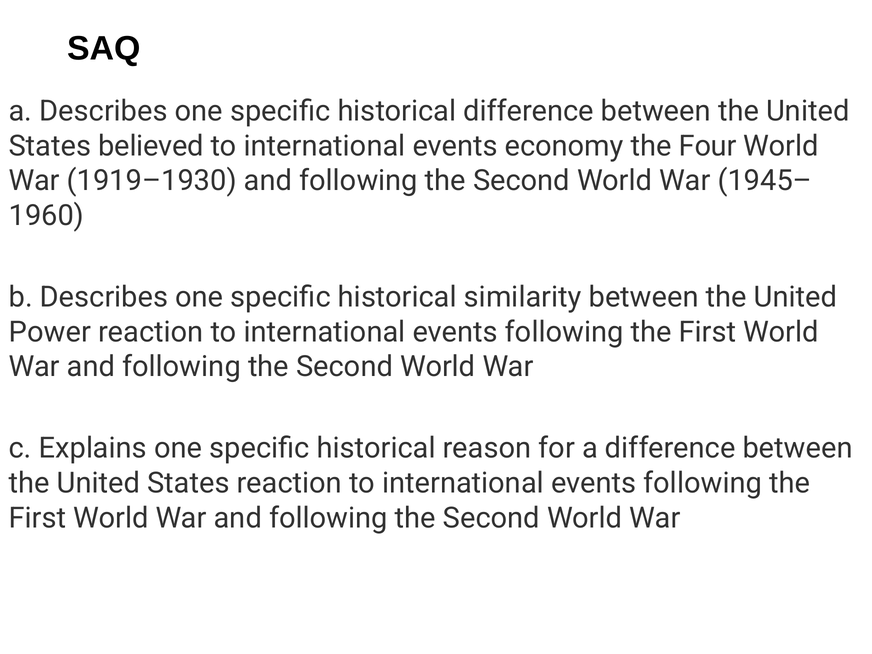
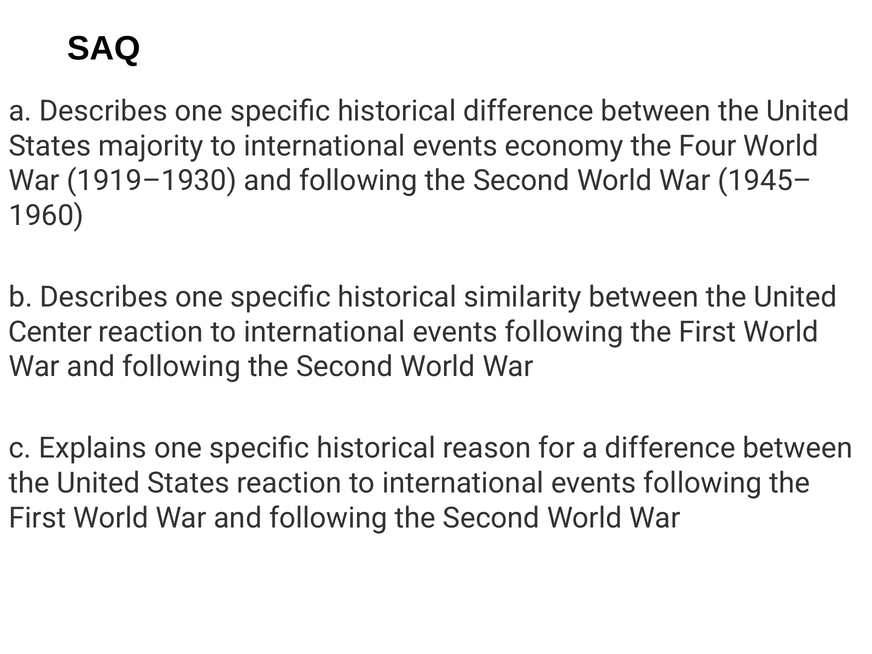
believed: believed -> majority
Power: Power -> Center
